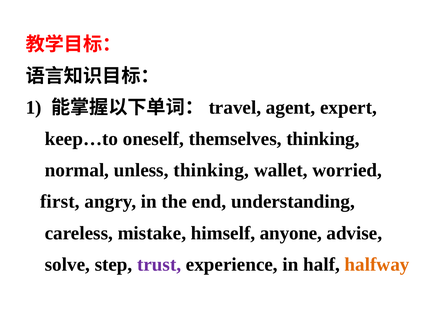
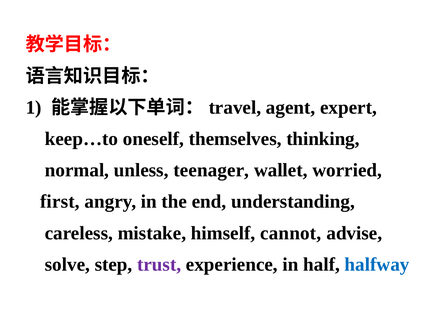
unless thinking: thinking -> teenager
anyone: anyone -> cannot
halfway colour: orange -> blue
